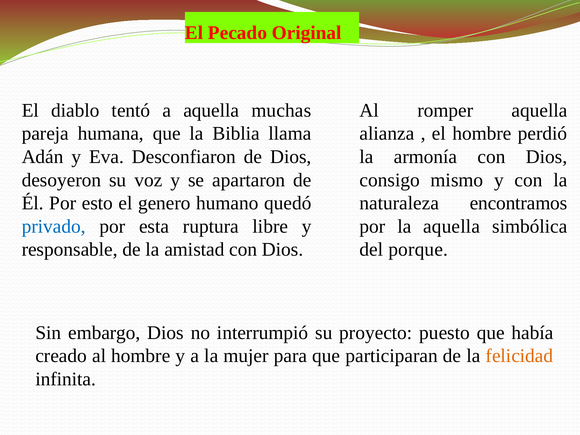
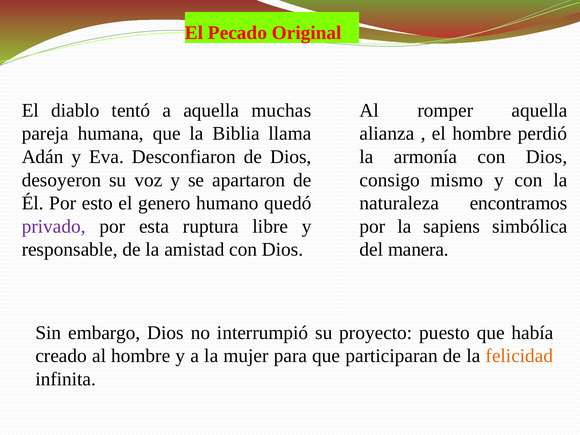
privado colour: blue -> purple
la aquella: aquella -> sapiens
porque: porque -> manera
